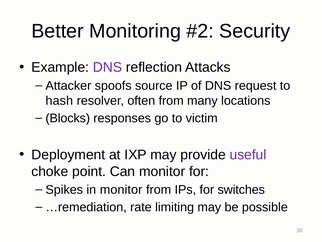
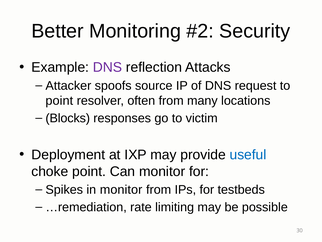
hash at (59, 101): hash -> point
useful colour: purple -> blue
switches: switches -> testbeds
